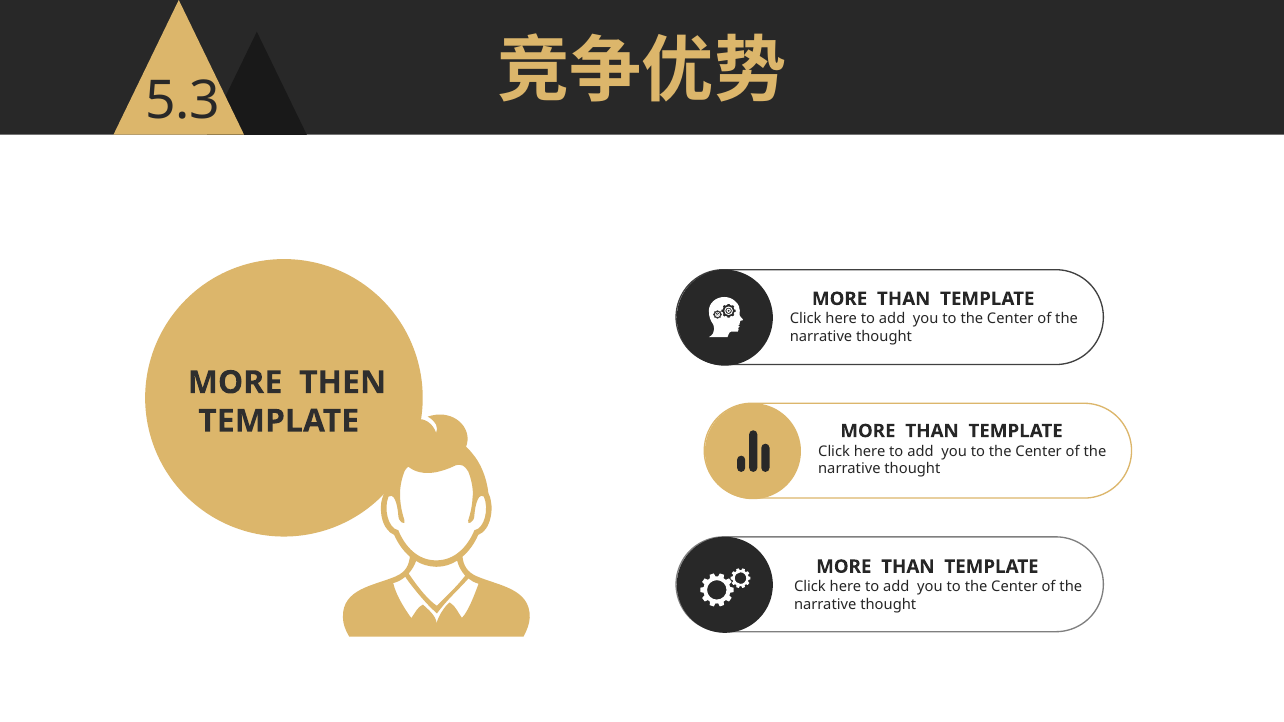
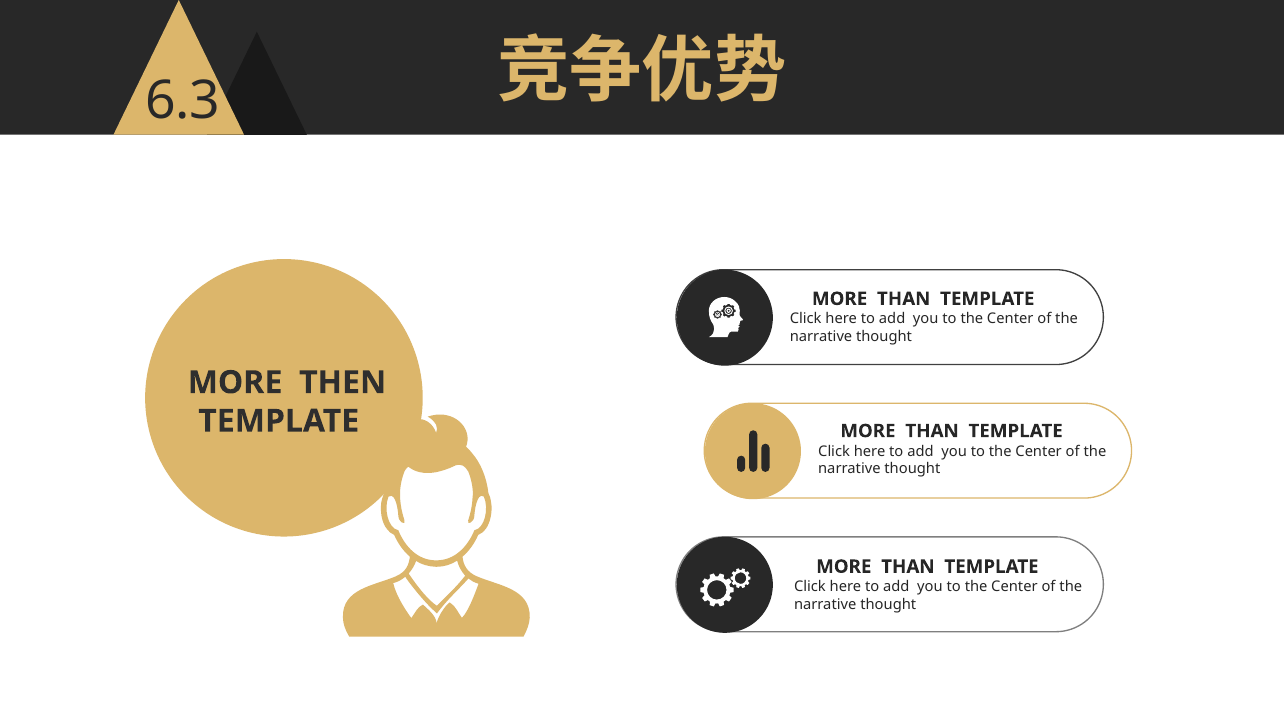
5.3: 5.3 -> 6.3
